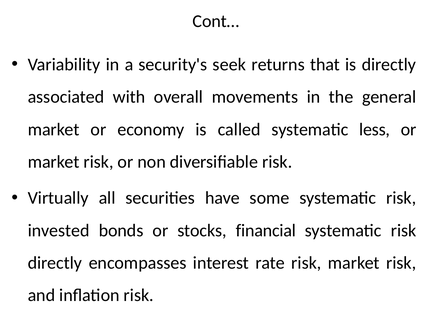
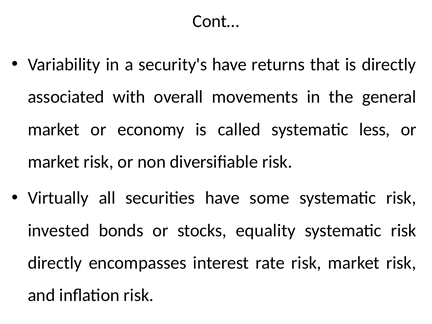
security's seek: seek -> have
financial: financial -> equality
